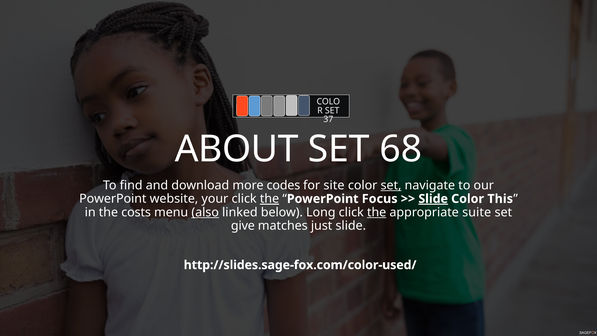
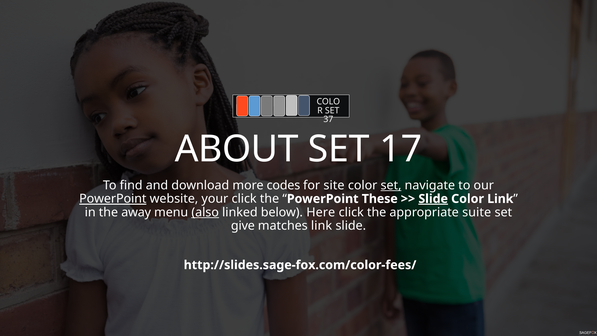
68: 68 -> 17
PowerPoint at (113, 199) underline: none -> present
the at (270, 199) underline: present -> none
Focus: Focus -> These
Color This: This -> Link
costs: costs -> away
Long: Long -> Here
the at (377, 212) underline: present -> none
matches just: just -> link
http://slides.sage-fox.com/color-used/: http://slides.sage-fox.com/color-used/ -> http://slides.sage-fox.com/color-fees/
